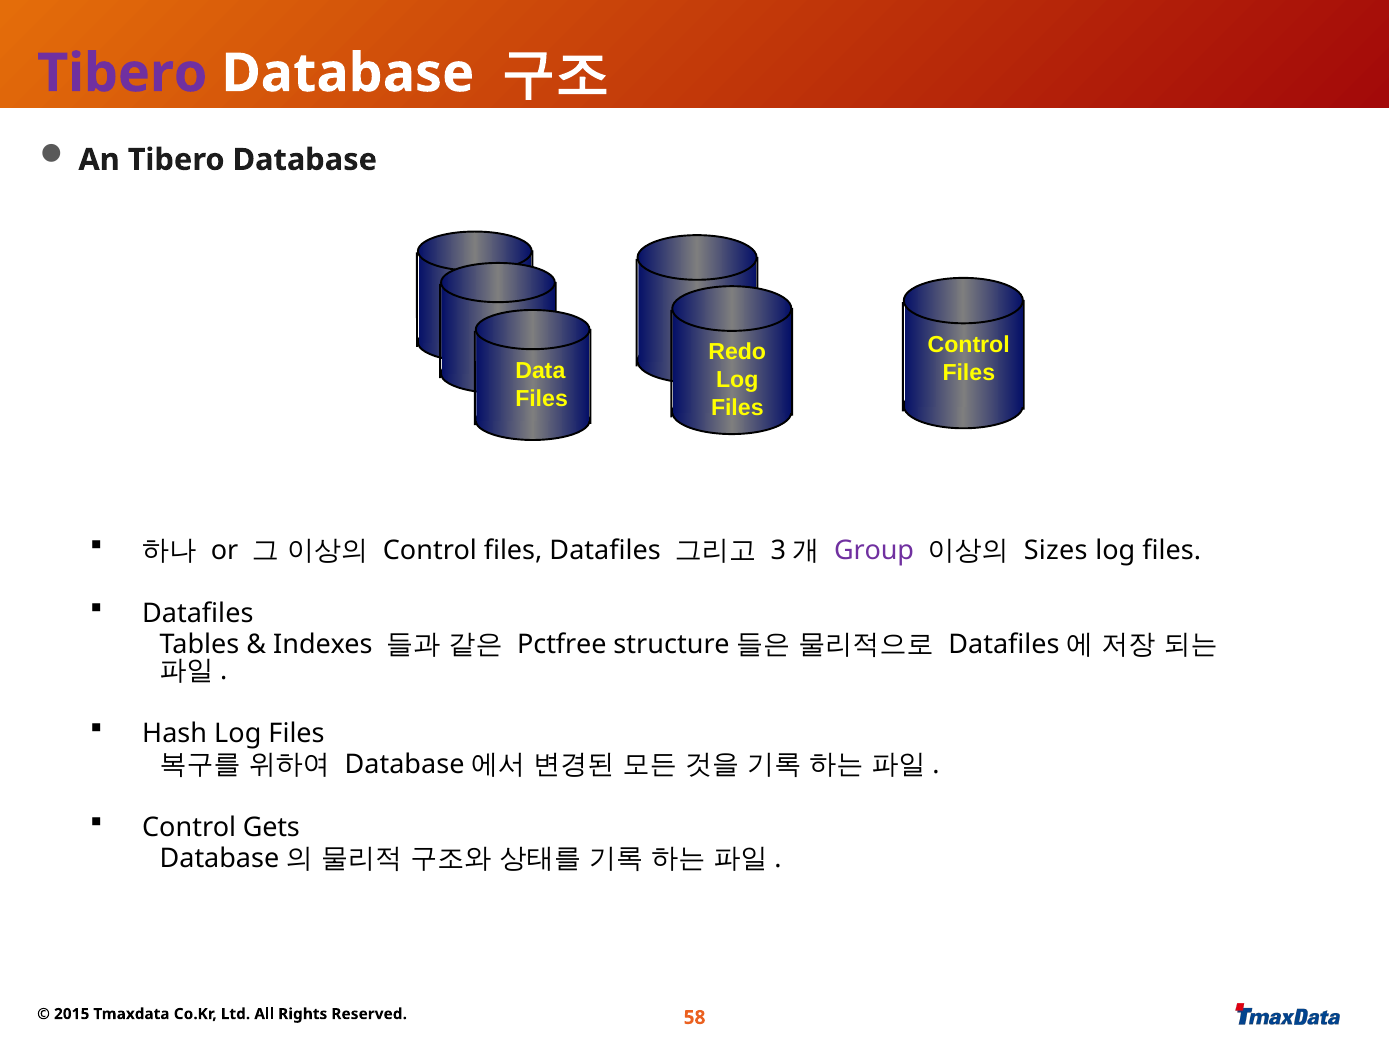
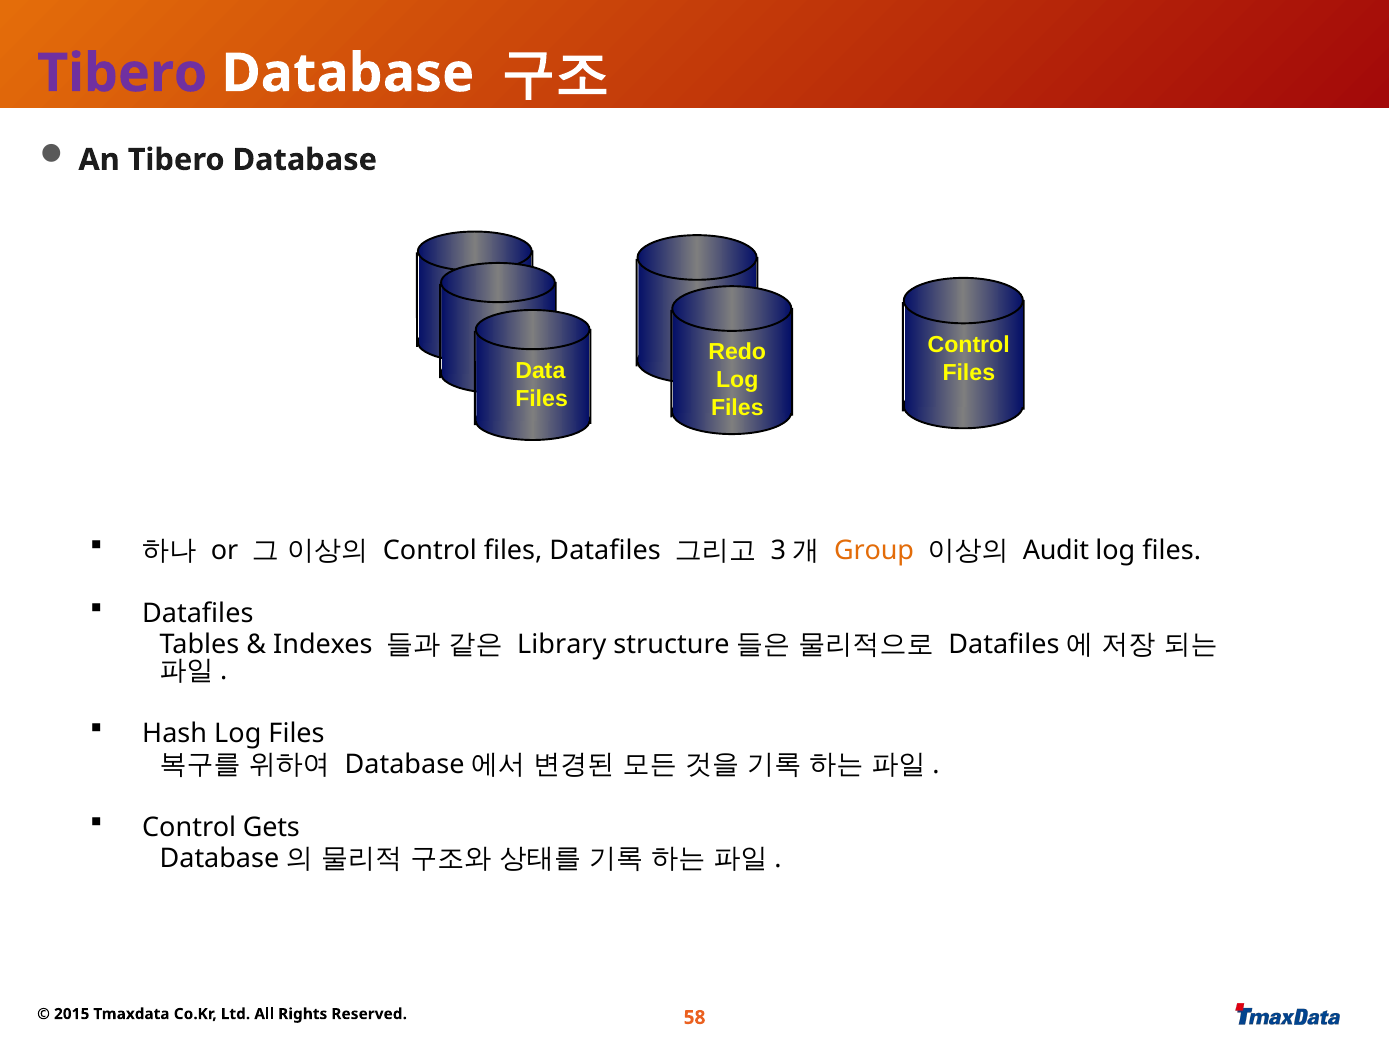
Group colour: purple -> orange
Sizes: Sizes -> Audit
Pctfree: Pctfree -> Library
